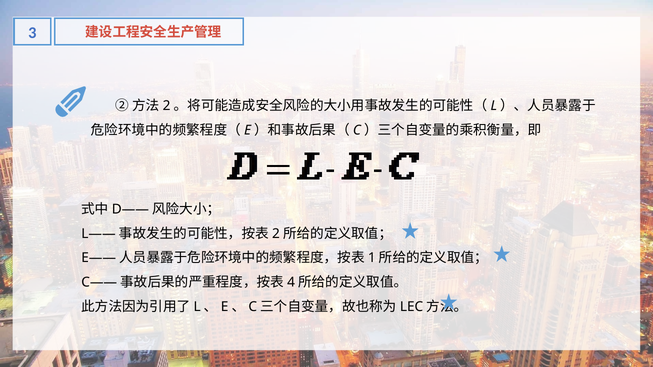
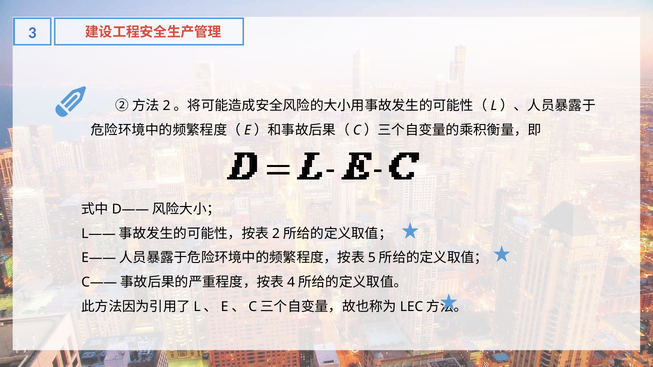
1: 1 -> 5
